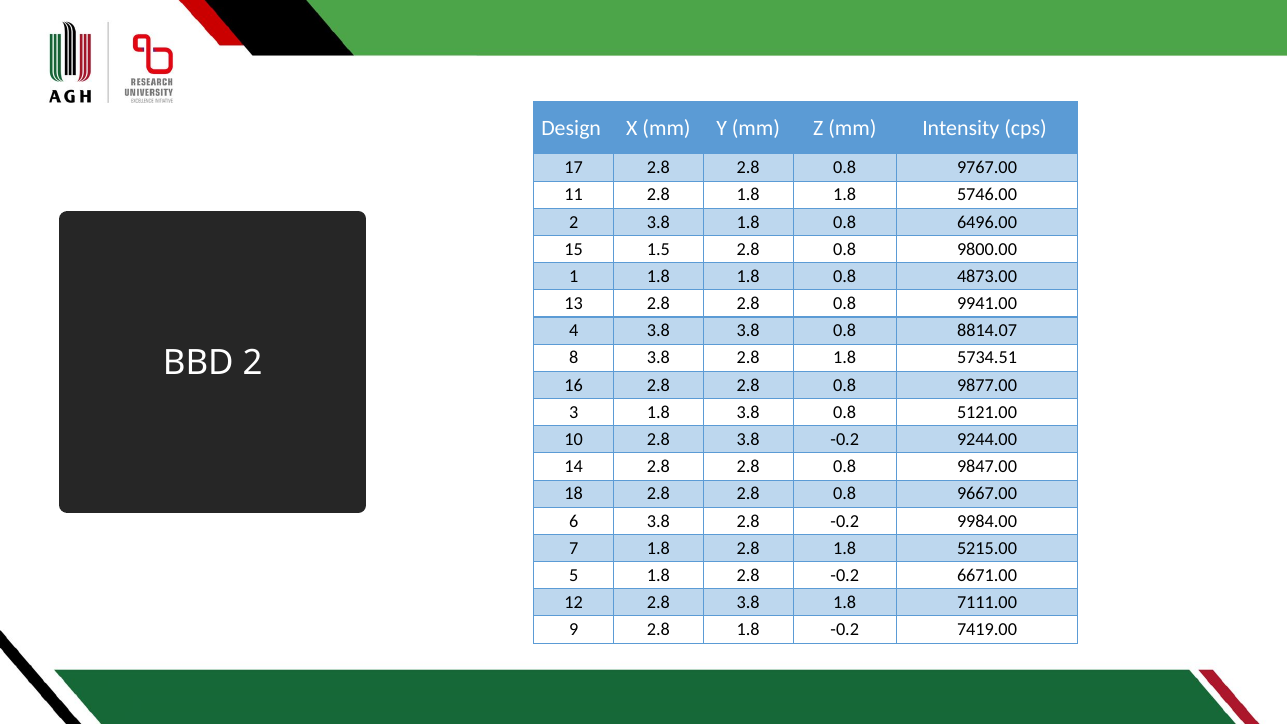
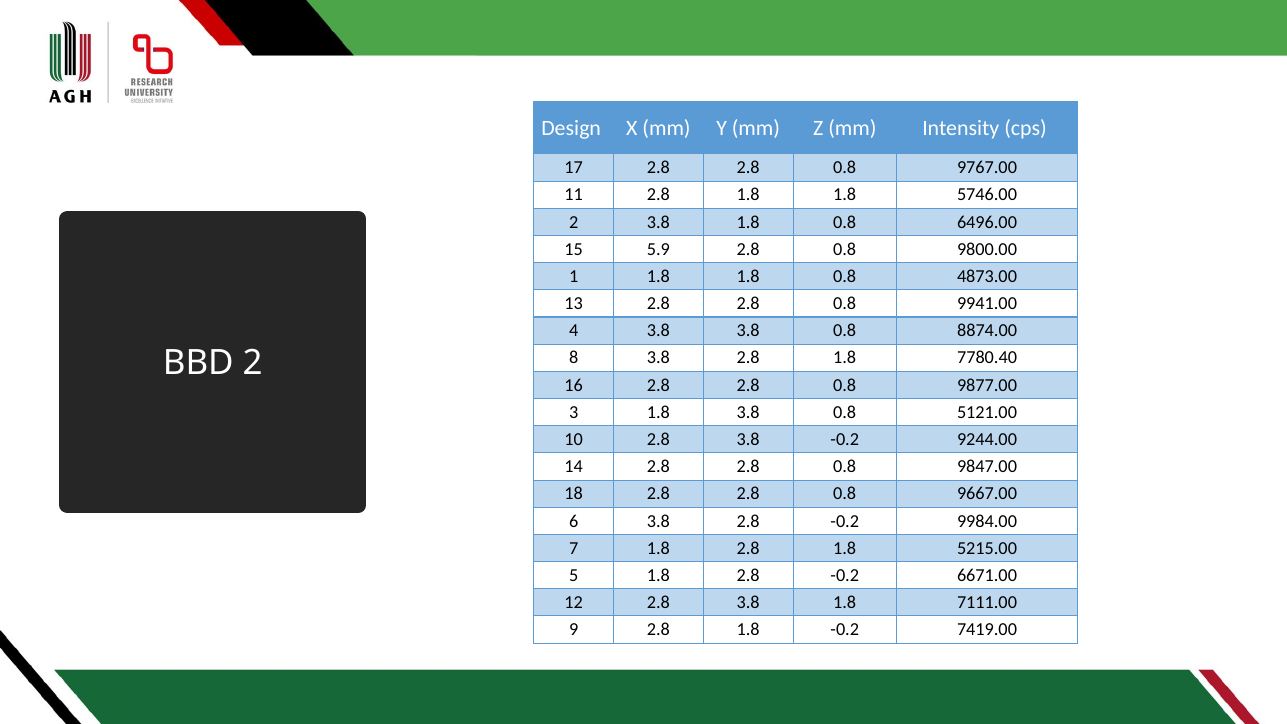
1.5: 1.5 -> 5.9
8814.07: 8814.07 -> 8874.00
5734.51: 5734.51 -> 7780.40
